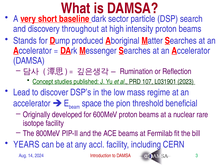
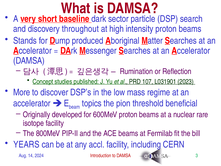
Lead: Lead -> More
space: space -> topics
